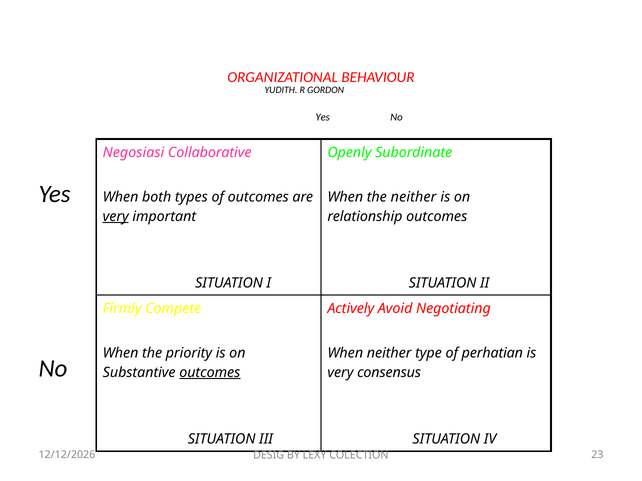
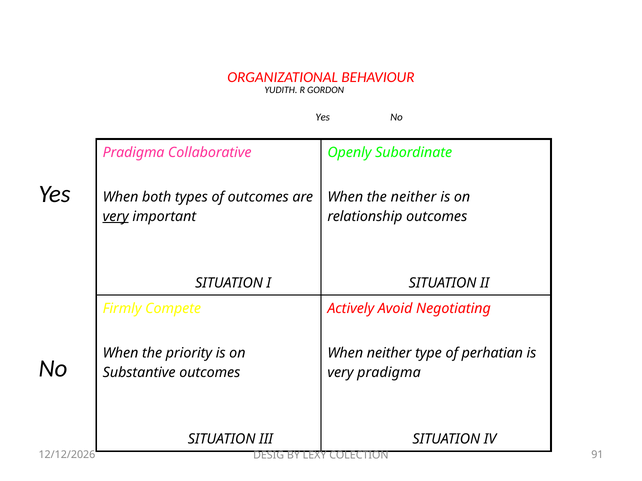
Negosiasi at (134, 153): Negosiasi -> Pradigma
outcomes at (210, 373) underline: present -> none
very consensus: consensus -> pradigma
23: 23 -> 91
